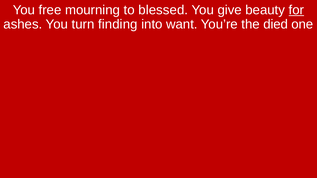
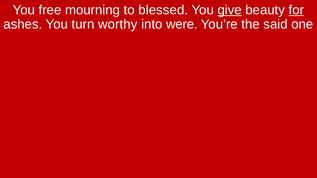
give underline: none -> present
finding: finding -> worthy
want: want -> were
died: died -> said
